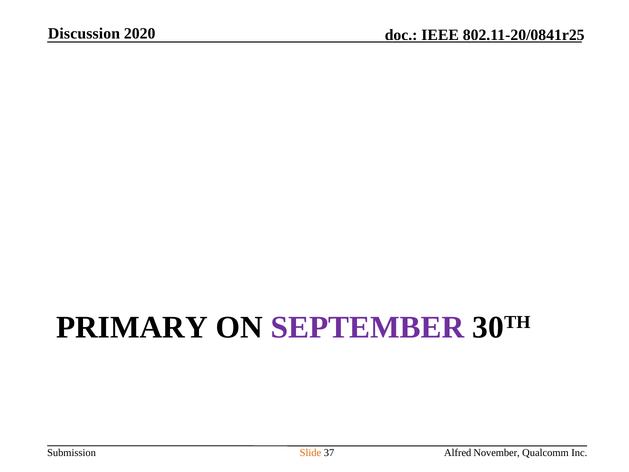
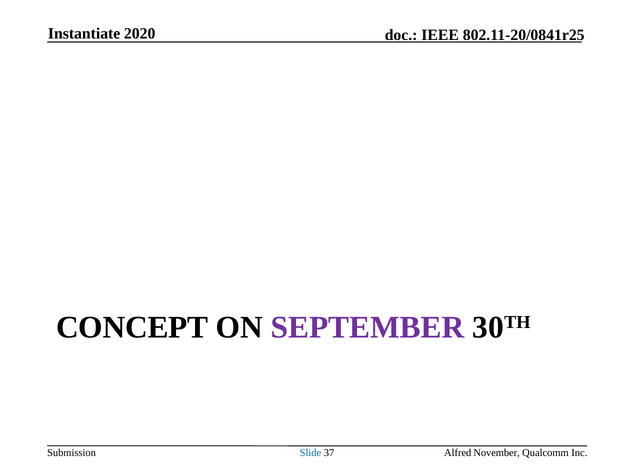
Discussion: Discussion -> Instantiate
PRIMARY: PRIMARY -> CONCEPT
Slide colour: orange -> blue
